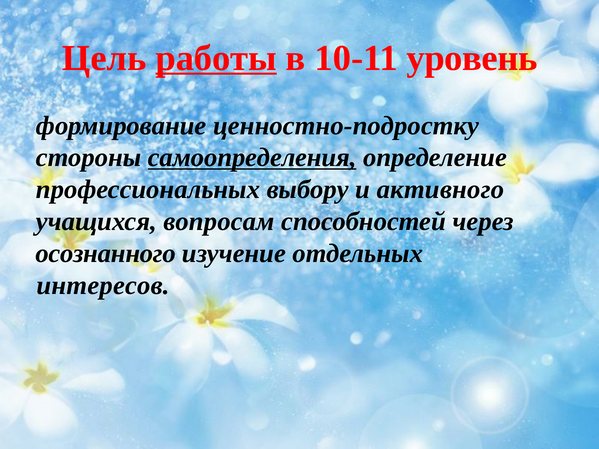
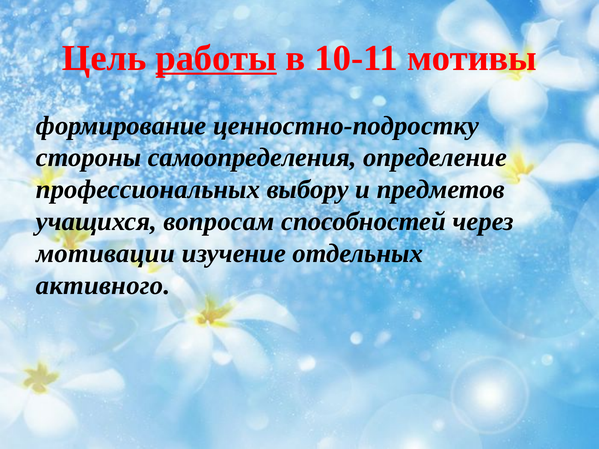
уровень: уровень -> мотивы
самоопределения underline: present -> none
активного: активного -> предметов
осознанного: осознанного -> мотивации
интересов: интересов -> активного
